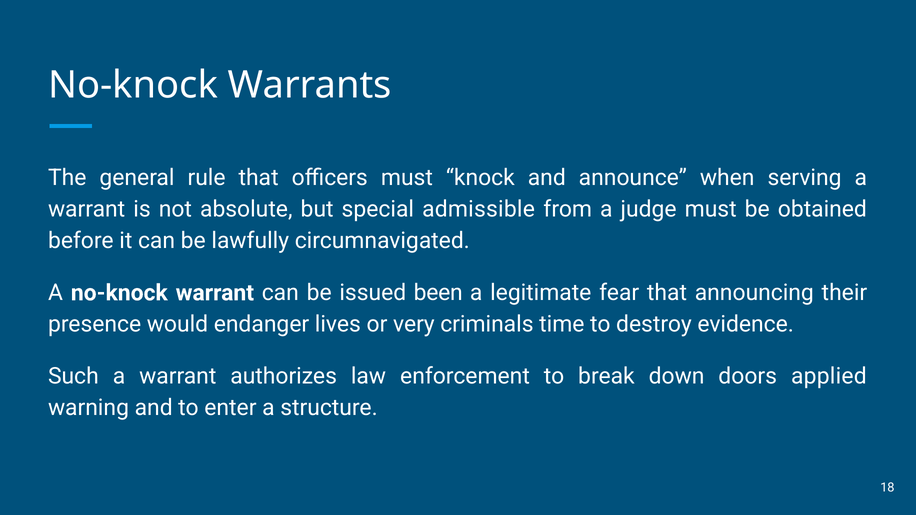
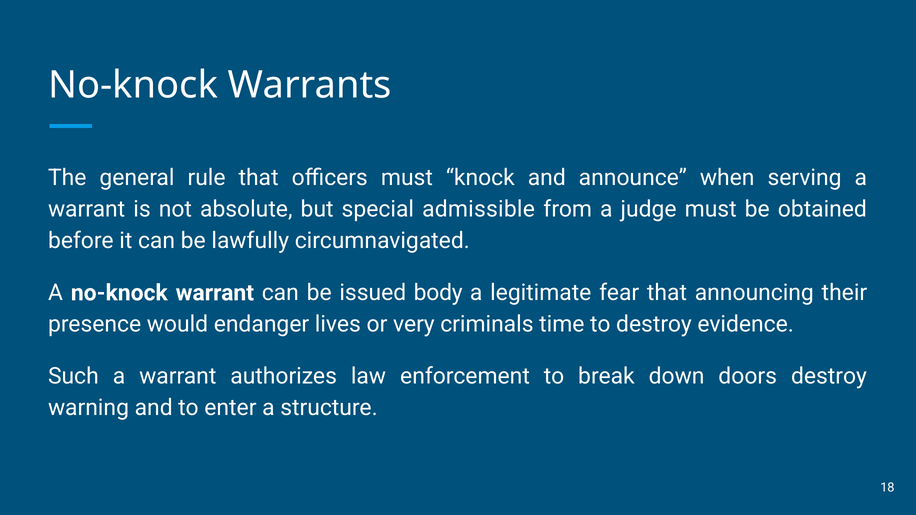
been: been -> body
doors applied: applied -> destroy
